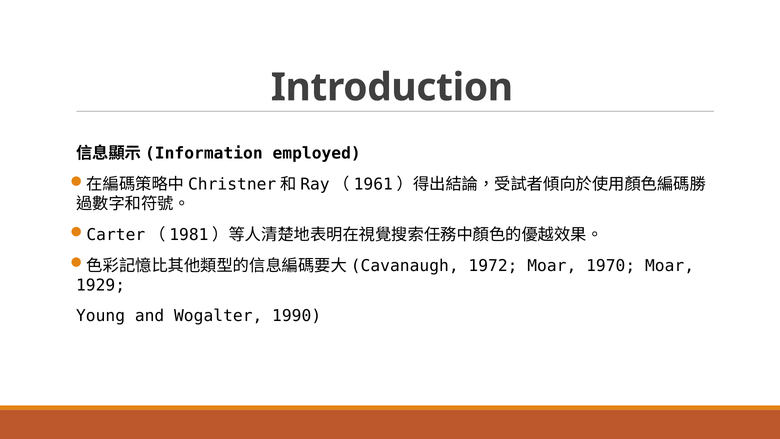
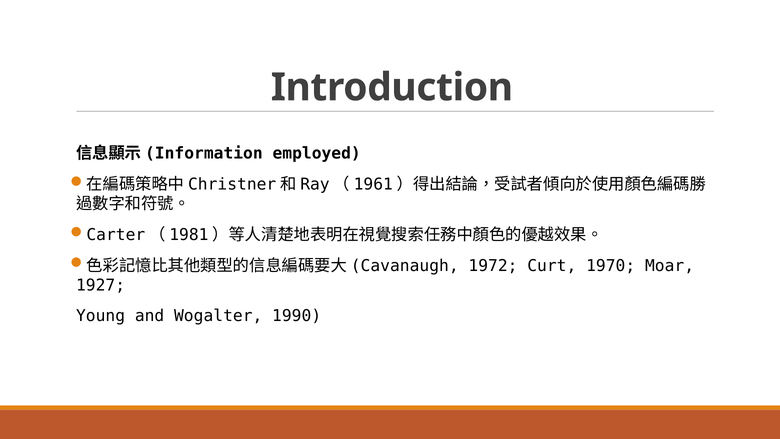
1972 Moar: Moar -> Curt
1929: 1929 -> 1927
